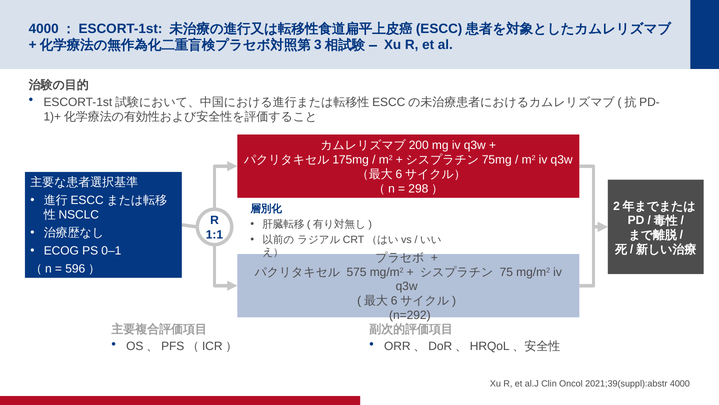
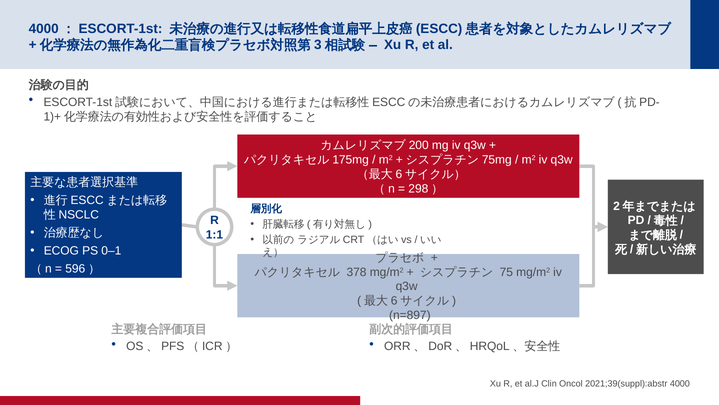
575: 575 -> 378
n=292: n=292 -> n=897
